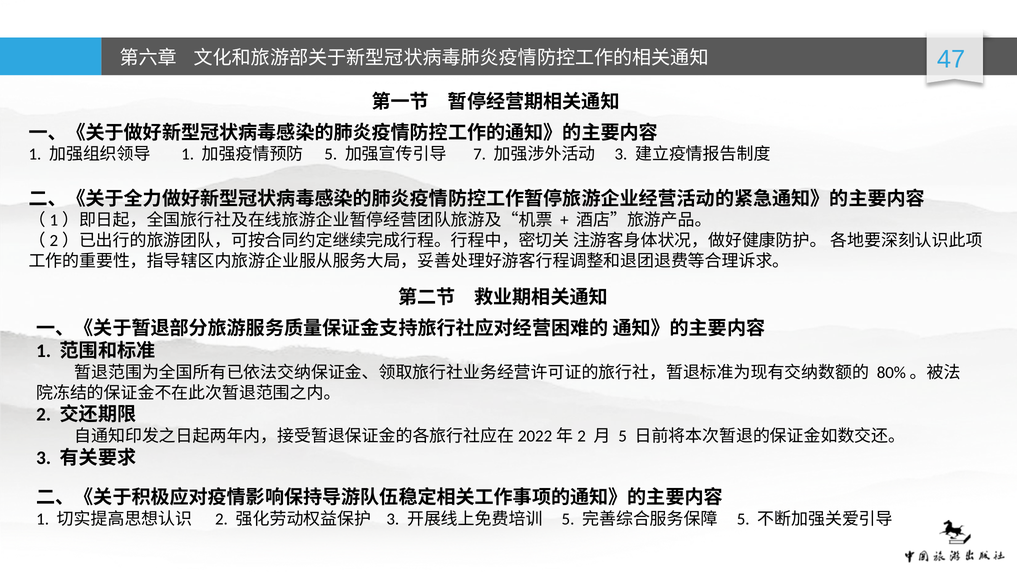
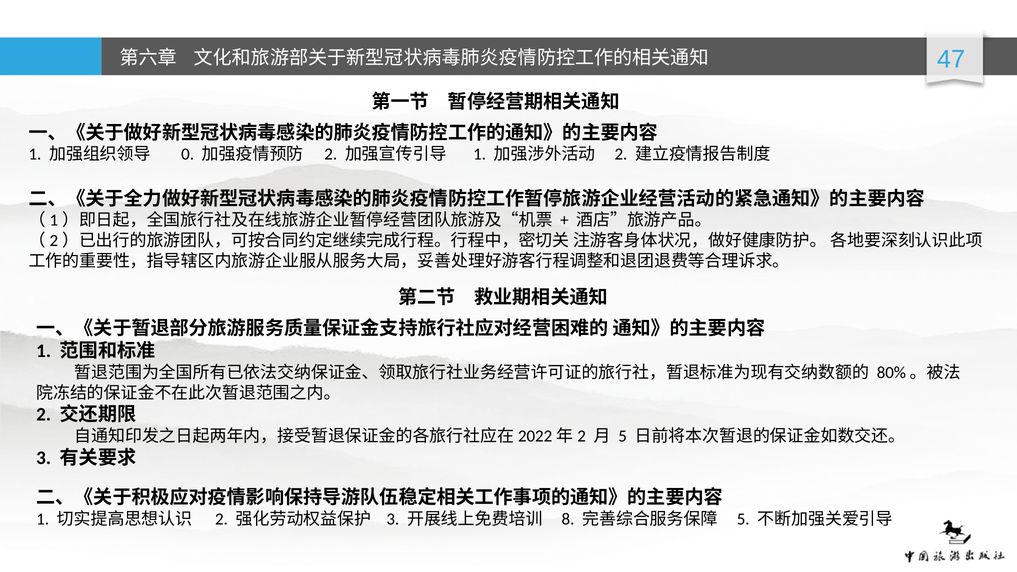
1 at (188, 154): 1 -> 0
5 at (331, 154): 5 -> 2
7 at (480, 154): 7 -> 1
3 at (621, 154): 3 -> 2
5 at (568, 519): 5 -> 8
